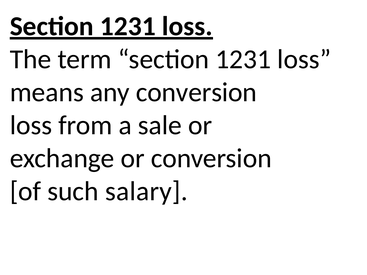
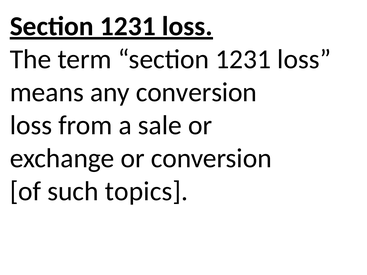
salary: salary -> topics
